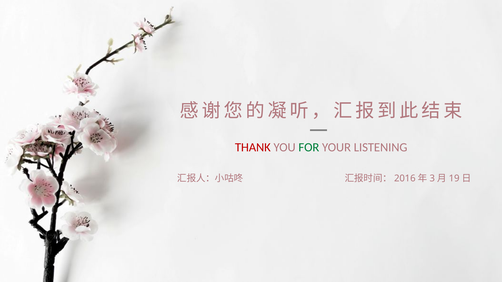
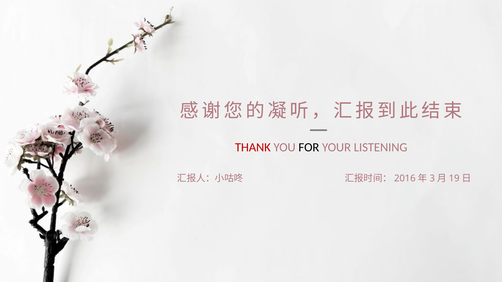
FOR colour: green -> black
